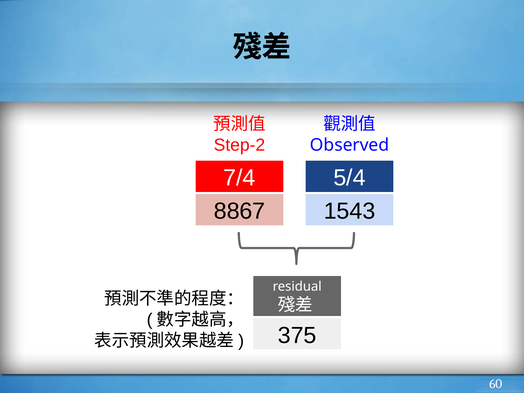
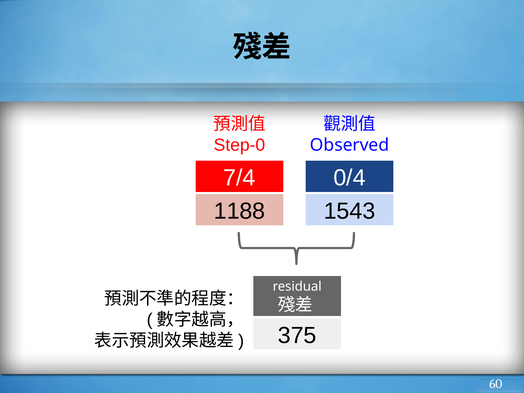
Step-2: Step-2 -> Step-0
5/4: 5/4 -> 0/4
8867: 8867 -> 1188
